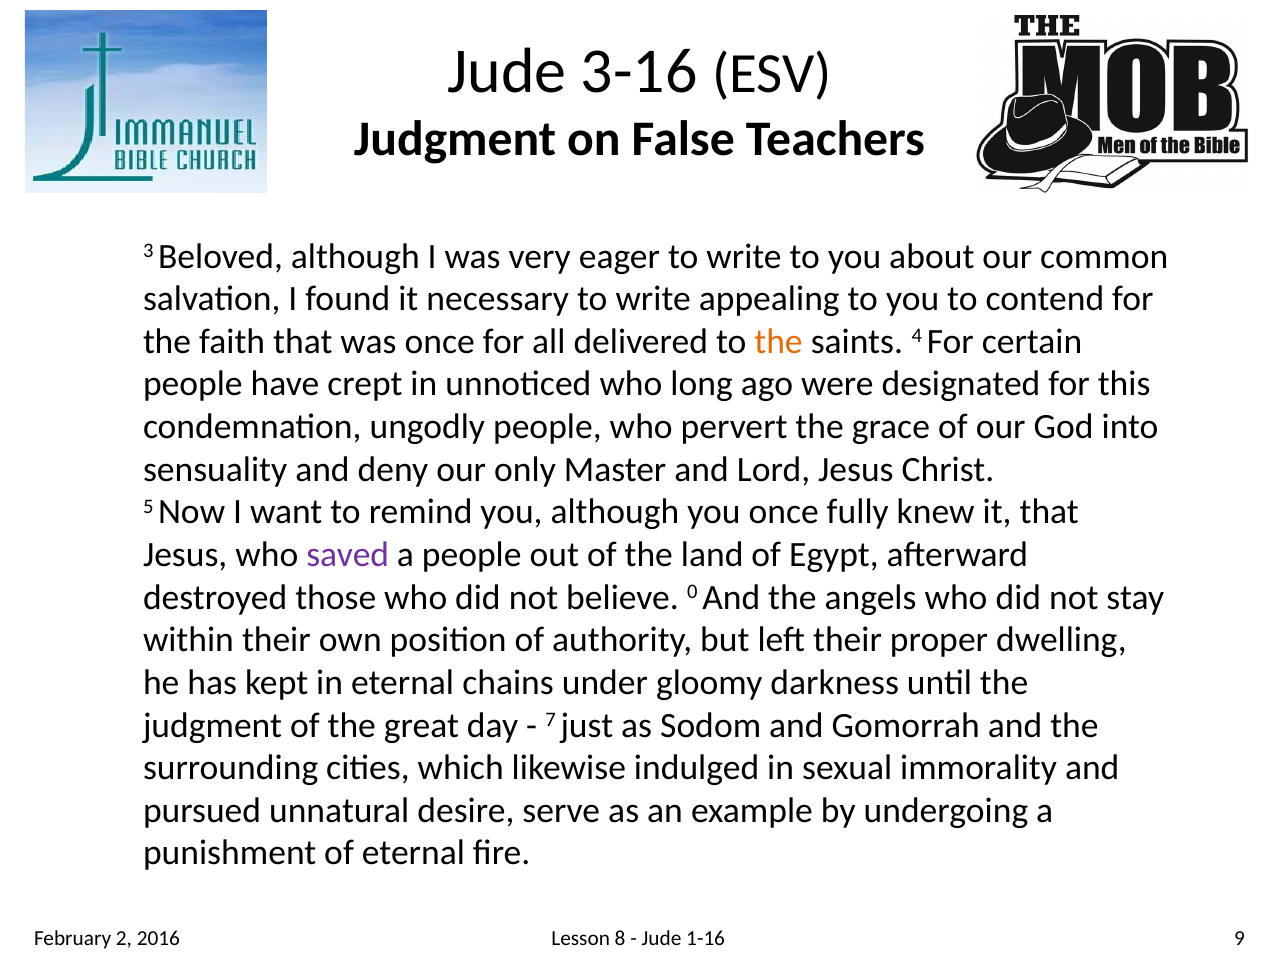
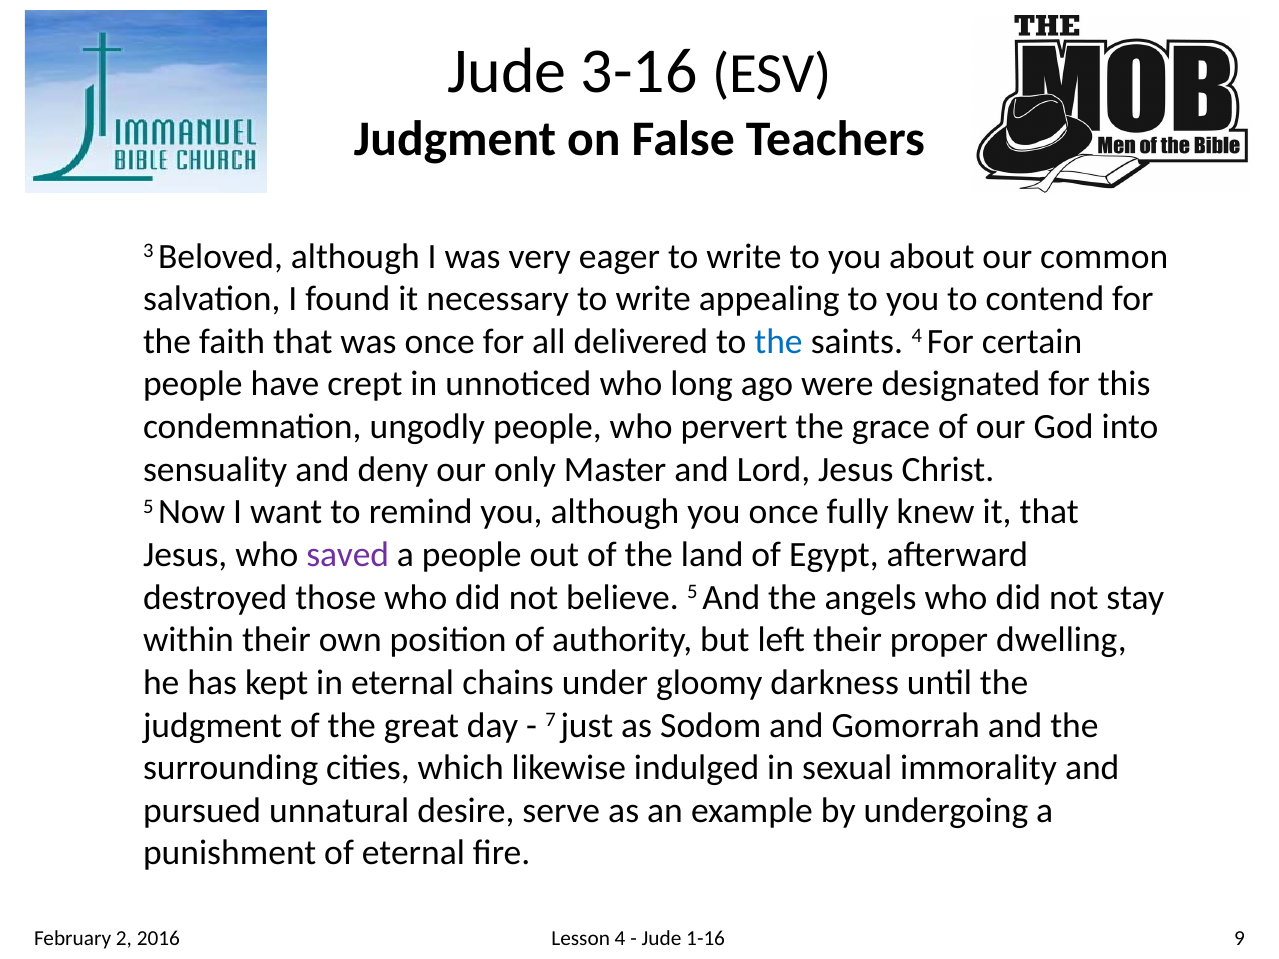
the at (779, 342) colour: orange -> blue
believe 0: 0 -> 5
Lesson 8: 8 -> 4
